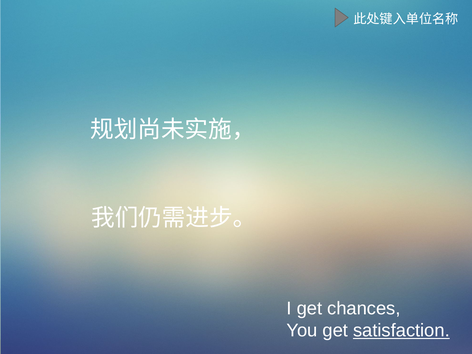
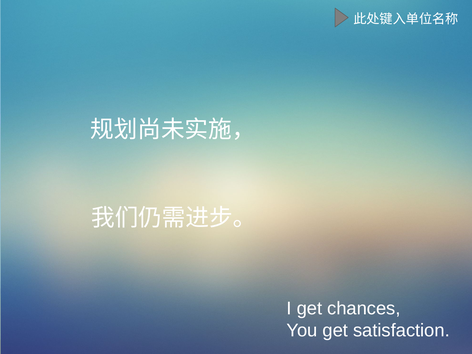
satisfaction underline: present -> none
